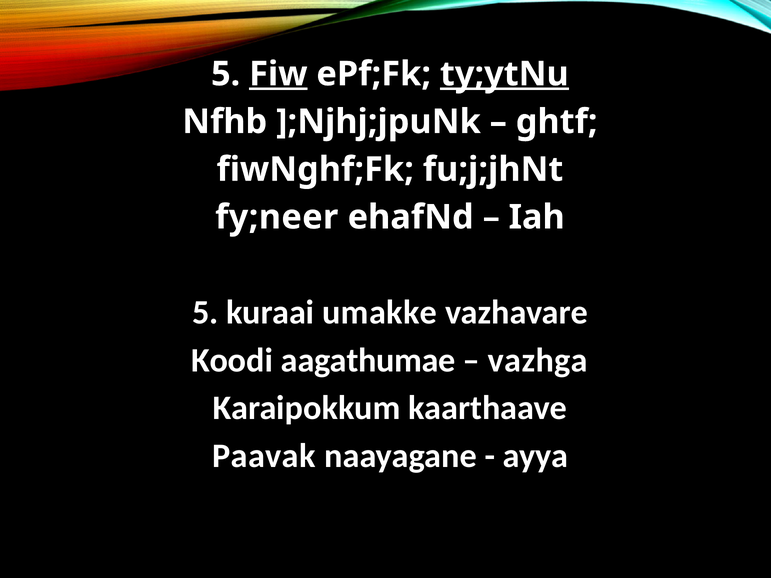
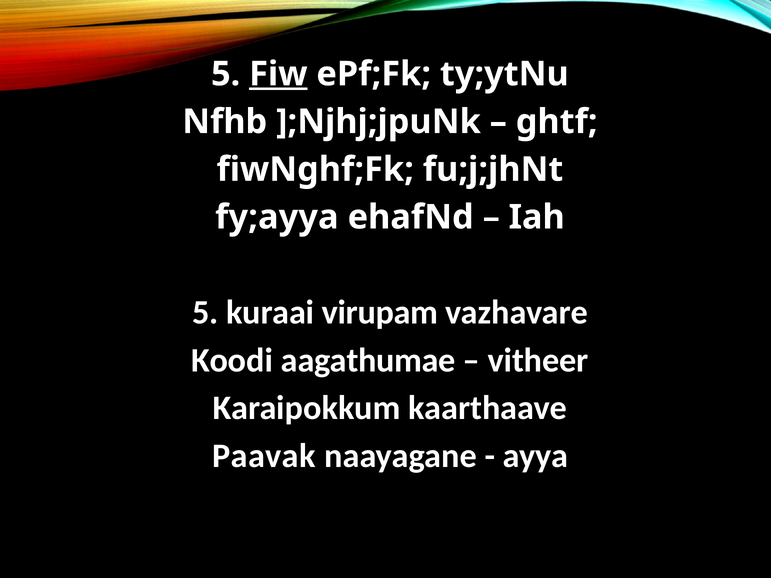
ty;ytNu underline: present -> none
fy;neer: fy;neer -> fy;ayya
umakke: umakke -> virupam
vazhga: vazhga -> vitheer
